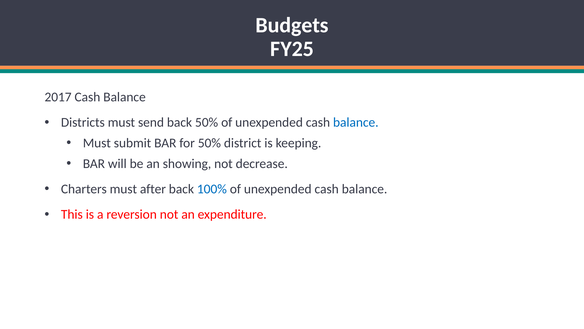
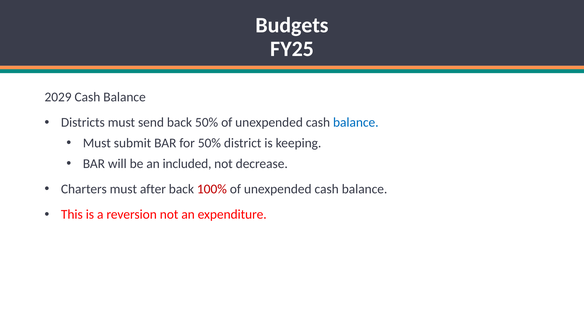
2017: 2017 -> 2029
showing: showing -> included
100% colour: blue -> red
